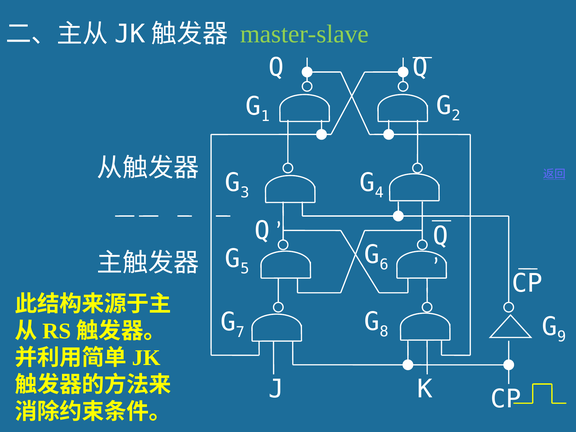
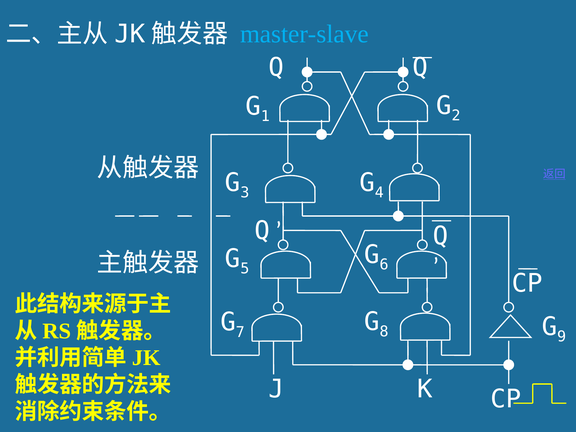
master-slave colour: light green -> light blue
